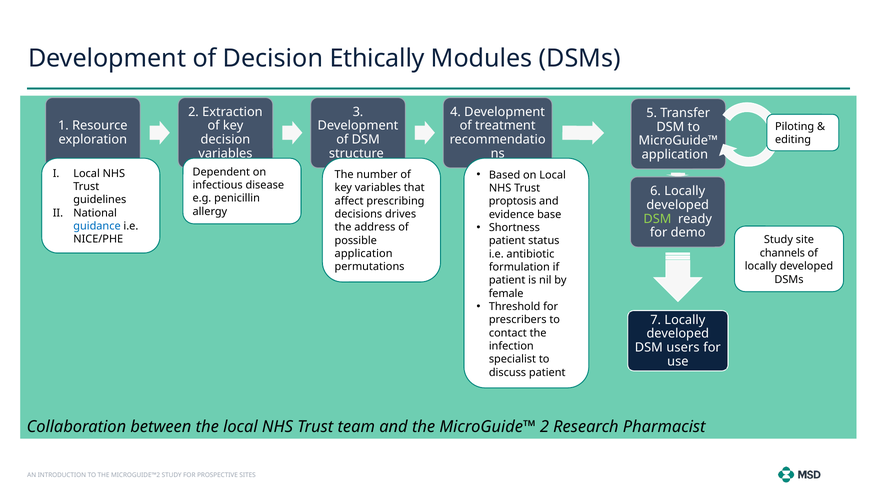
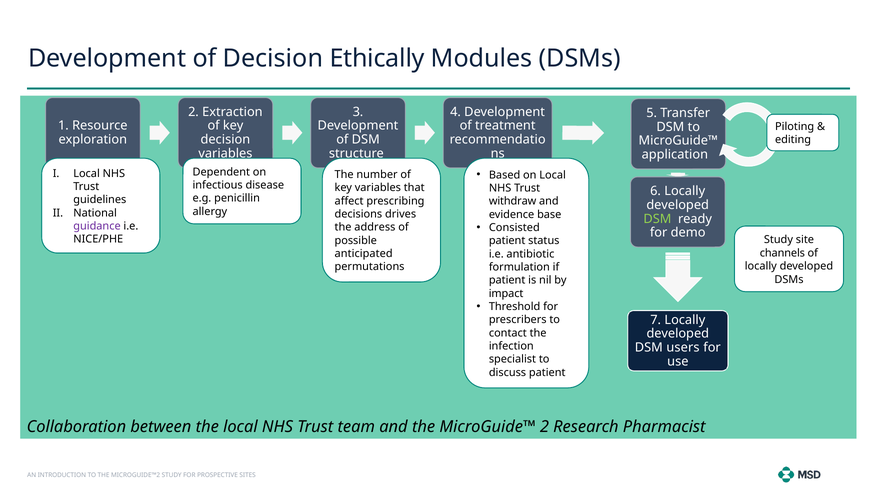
proptosis: proptosis -> withdraw
Shortness: Shortness -> Consisted
guidance colour: blue -> purple
application at (364, 253): application -> anticipated
female: female -> impact
